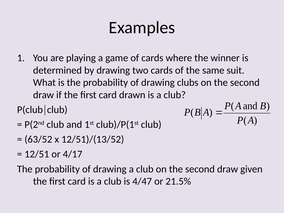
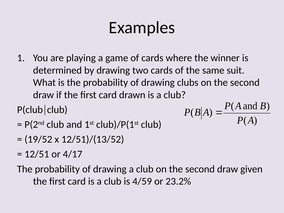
63/52: 63/52 -> 19/52
4/47: 4/47 -> 4/59
21.5%: 21.5% -> 23.2%
